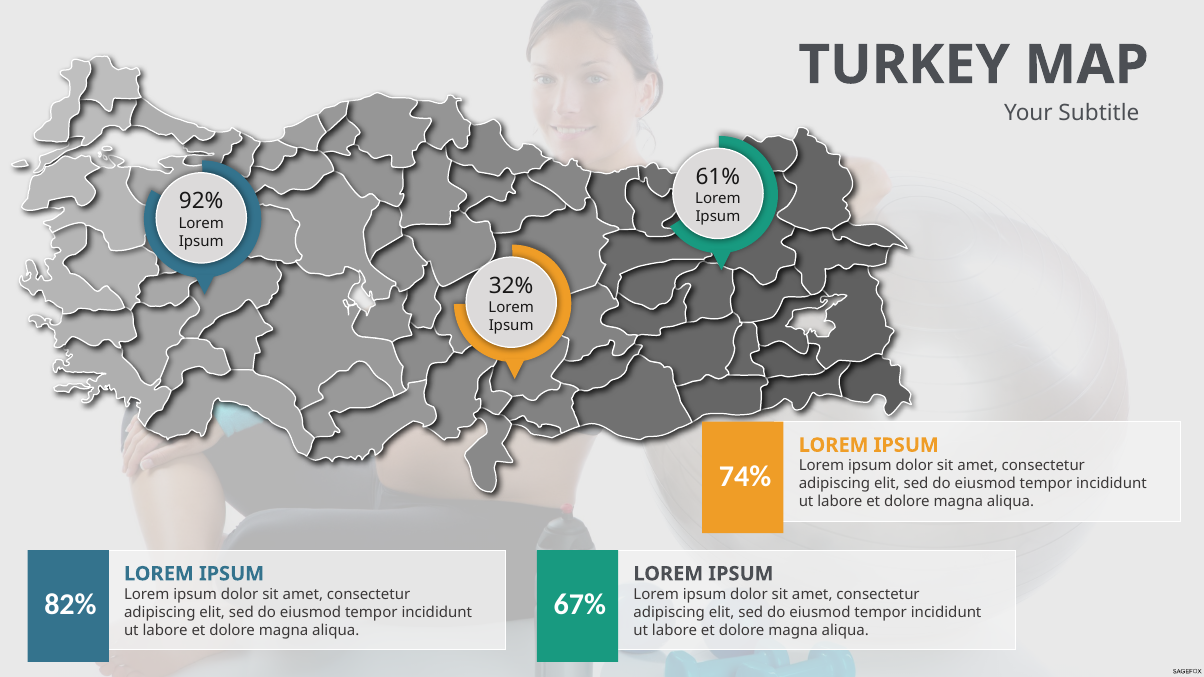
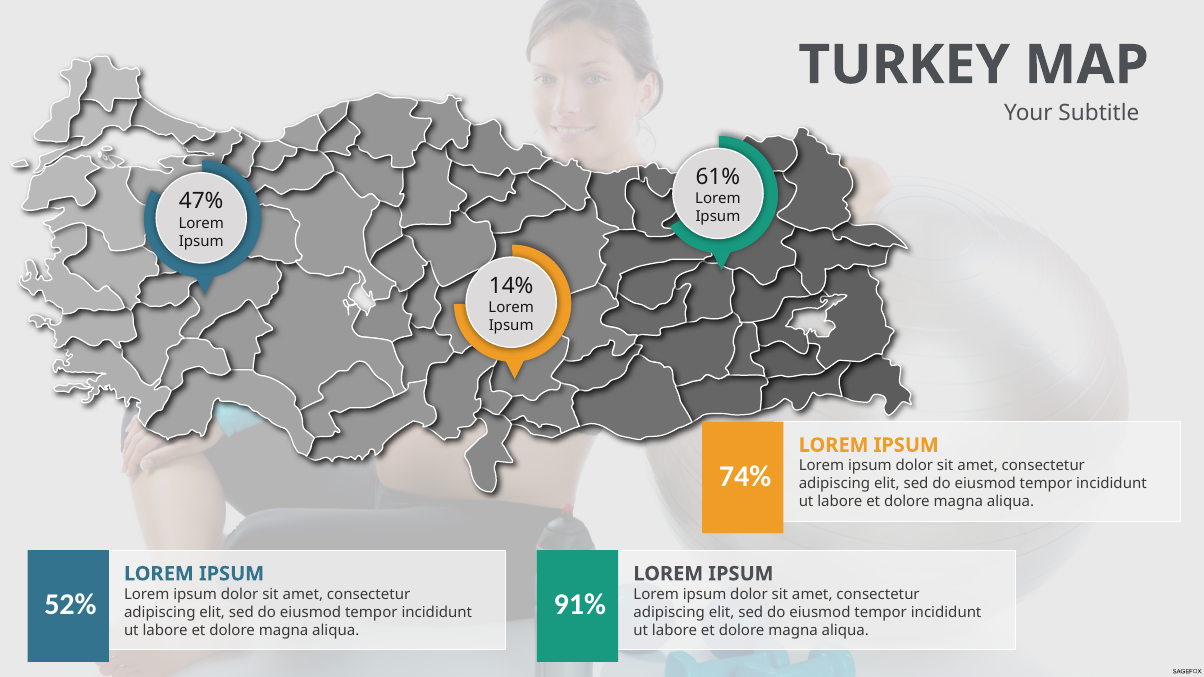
92%: 92% -> 47%
32%: 32% -> 14%
82%: 82% -> 52%
67%: 67% -> 91%
